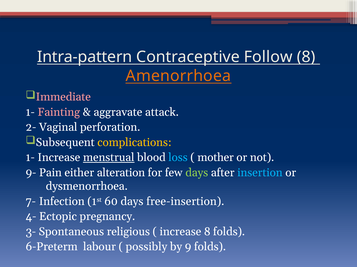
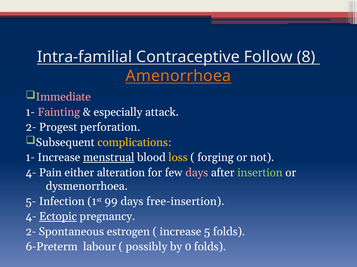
Intra-pattern: Intra-pattern -> Intra-familial
aggravate: aggravate -> especially
Vaginal: Vaginal -> Progest
loss colour: light blue -> yellow
mother: mother -> forging
9- at (31, 173): 9- -> 4-
days at (197, 173) colour: light green -> pink
insertion colour: light blue -> light green
7-: 7- -> 5-
60: 60 -> 99
Ectopic underline: none -> present
3- at (31, 232): 3- -> 2-
religious: religious -> estrogen
increase 8: 8 -> 5
9: 9 -> 0
